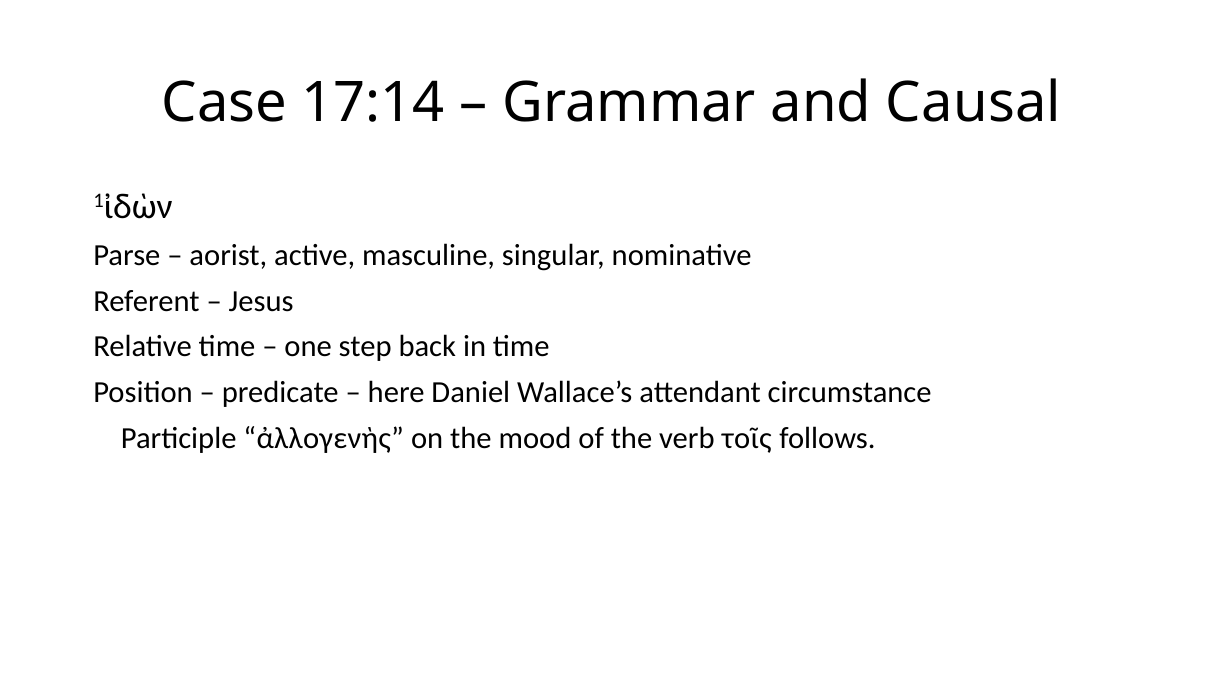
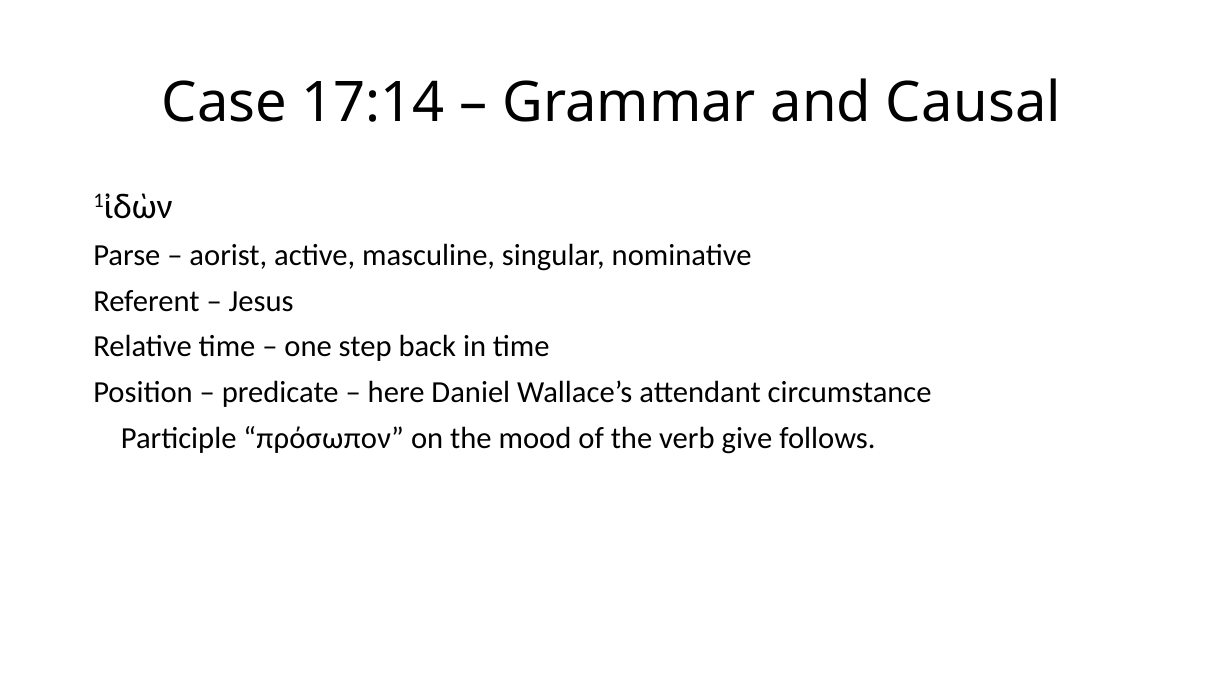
ἀλλογενὴς: ἀλλογενὴς -> πρόσωπον
τοῖς: τοῖς -> give
